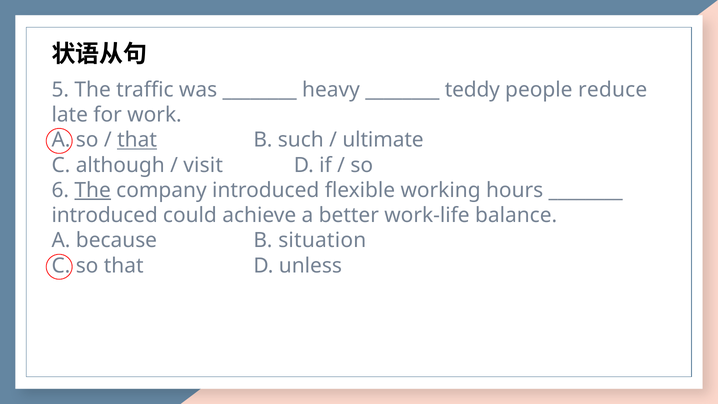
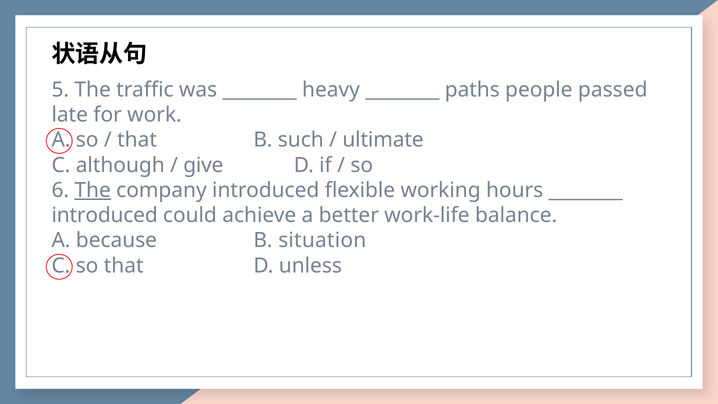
teddy: teddy -> paths
reduce: reduce -> passed
that at (137, 140) underline: present -> none
visit: visit -> give
